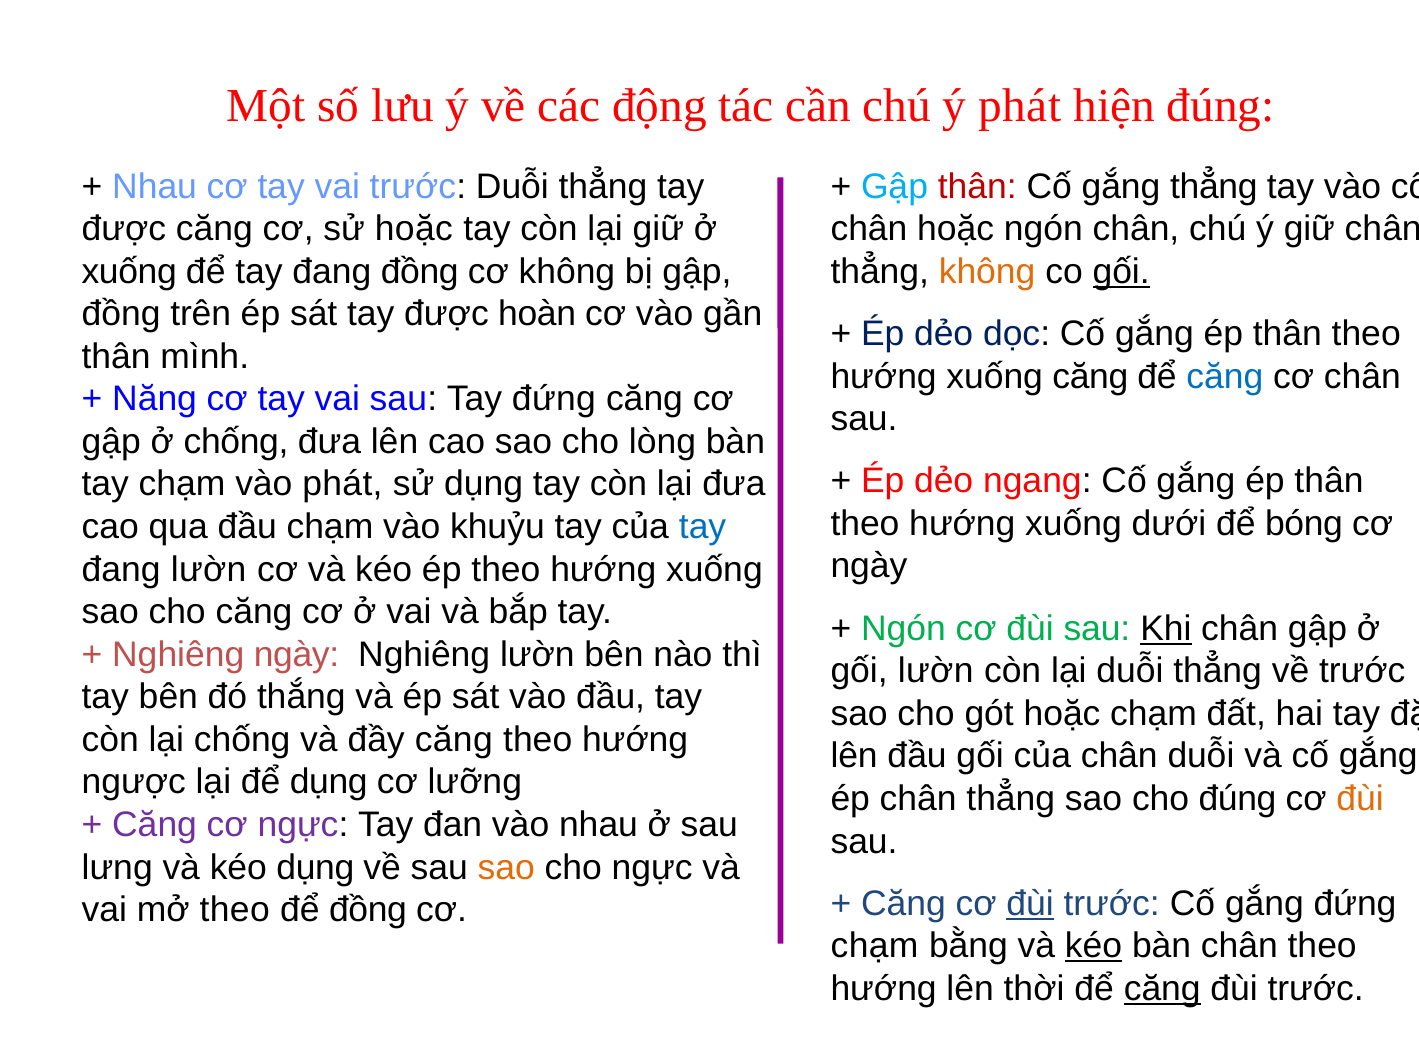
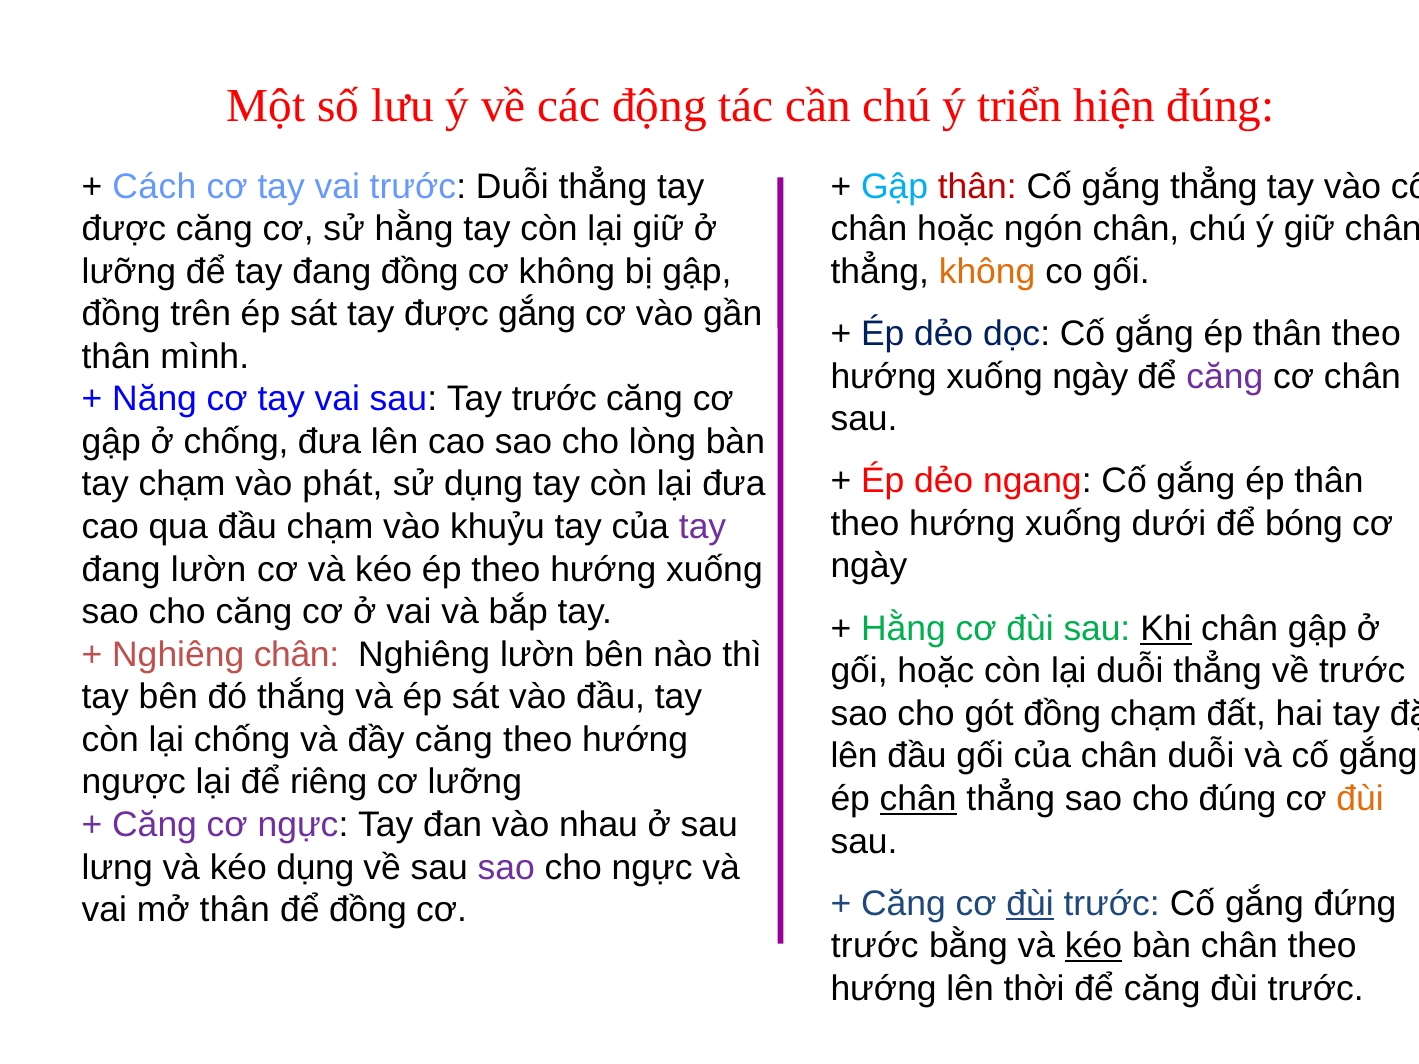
ý phát: phát -> triển
Nhau at (155, 186): Nhau -> Cách
sử hoặc: hoặc -> hằng
xuống at (129, 272): xuống -> lưỡng
gối at (1121, 272) underline: present -> none
được hoàn: hoàn -> gắng
xuống căng: căng -> ngày
căng at (1225, 376) colour: blue -> purple
Tay đứng: đứng -> trước
tay at (703, 527) colour: blue -> purple
Ngón at (903, 629): Ngón -> Hằng
Nghiêng ngày: ngày -> chân
gối lườn: lườn -> hoặc
gót hoặc: hoặc -> đồng
để dụng: dụng -> riêng
chân at (918, 799) underline: none -> present
sao at (506, 868) colour: orange -> purple
mở theo: theo -> thân
chạm at (875, 946): chạm -> trước
căng at (1162, 989) underline: present -> none
